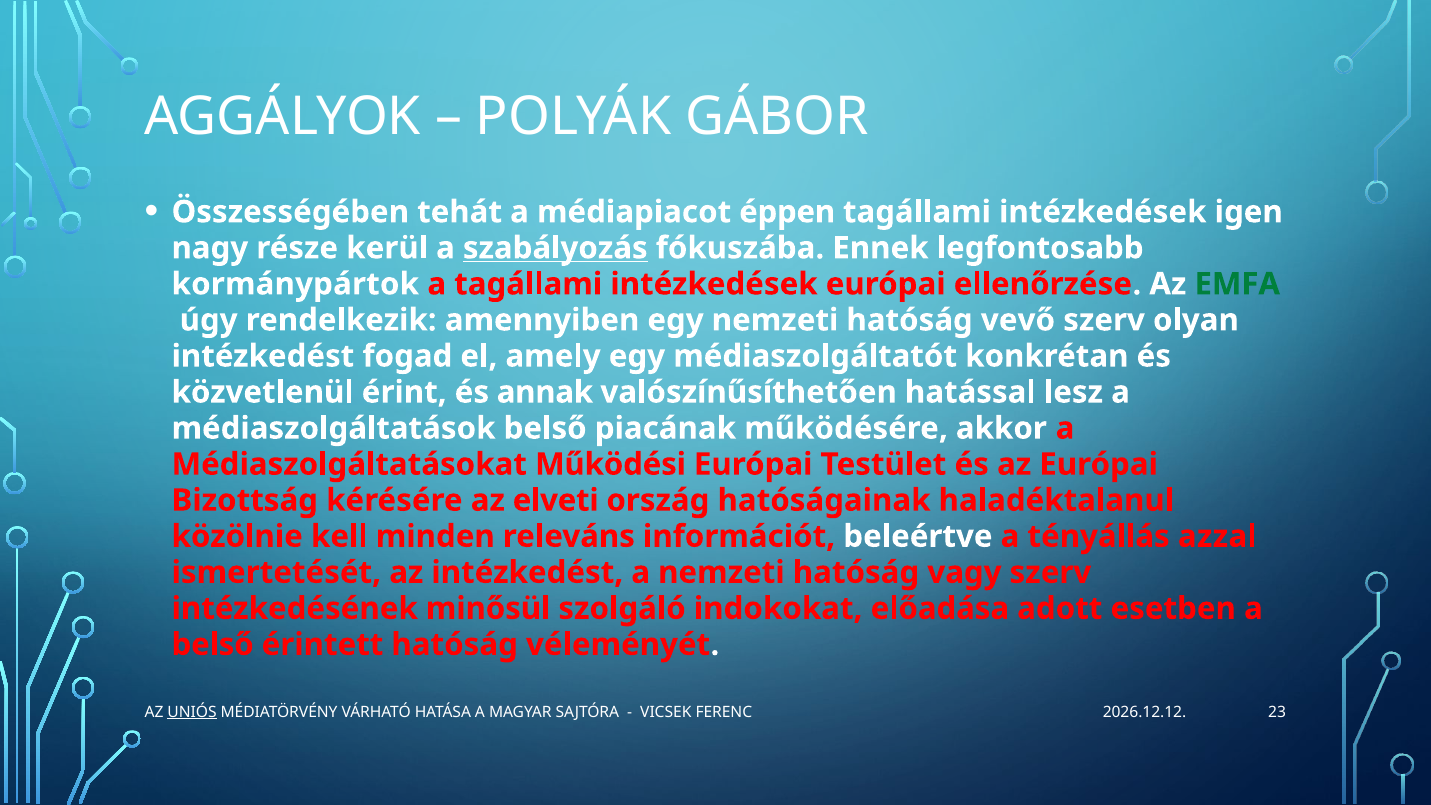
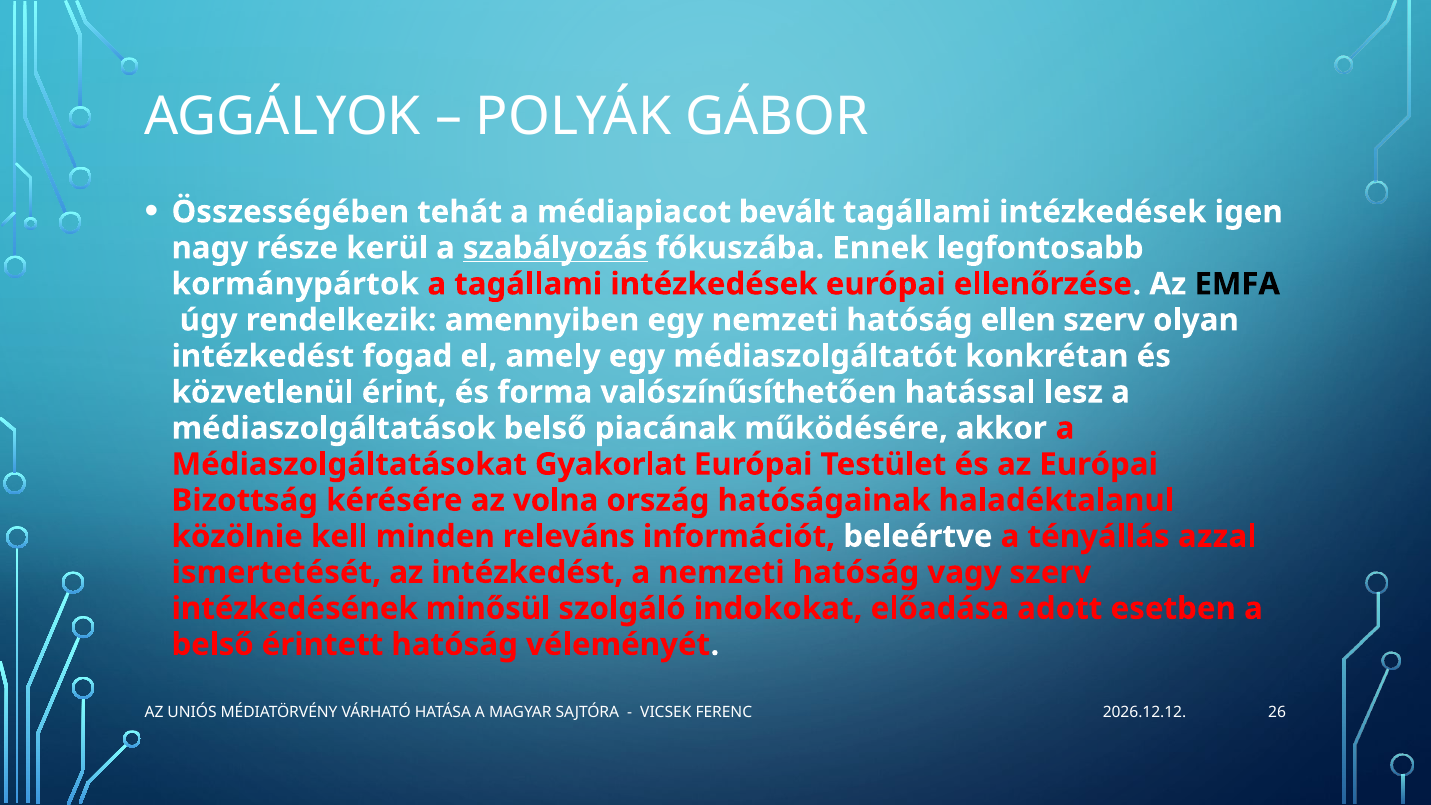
éppen: éppen -> bevált
EMFA colour: green -> black
vevő: vevő -> ellen
annak: annak -> forma
Működési: Működési -> Gyakorlat
elveti: elveti -> volna
UNIÓS underline: present -> none
23: 23 -> 26
